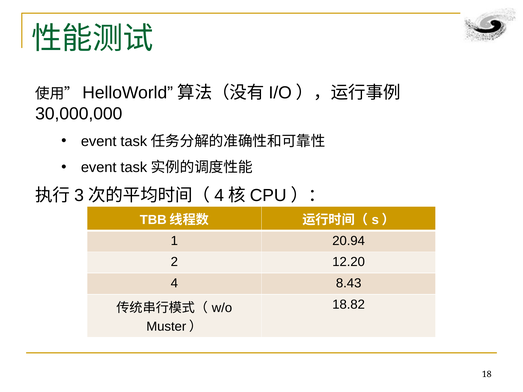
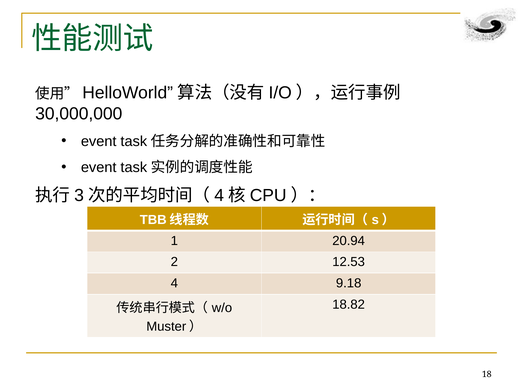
12.20: 12.20 -> 12.53
8.43: 8.43 -> 9.18
